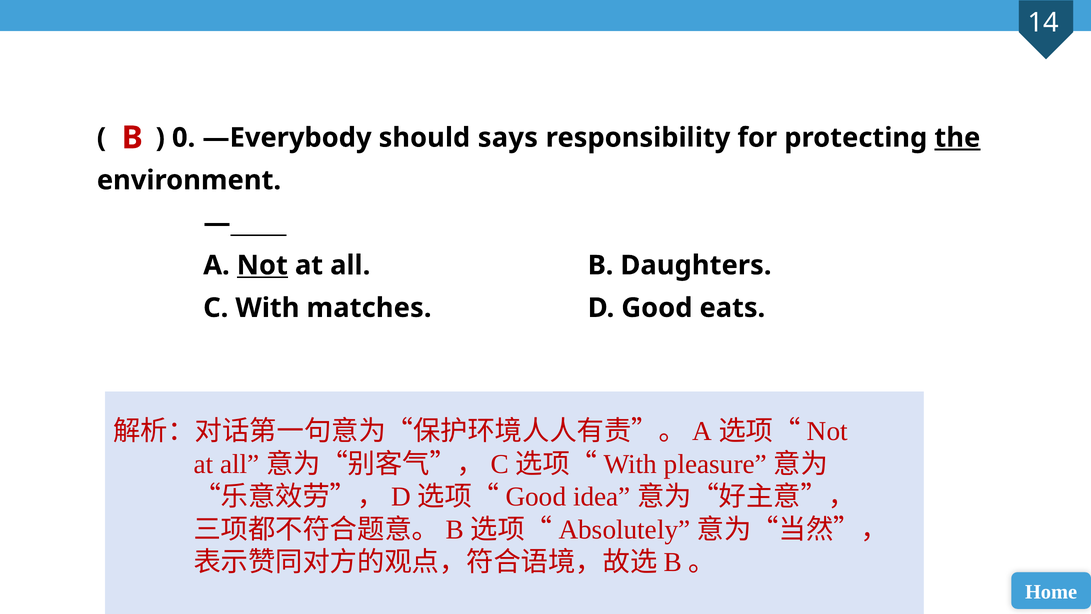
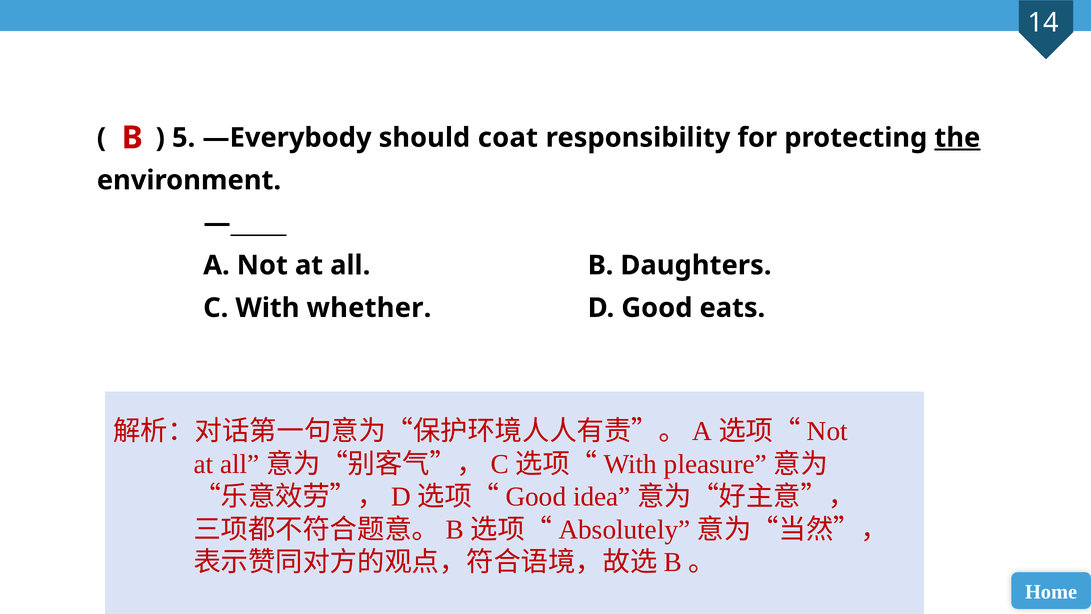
0: 0 -> 5
says: says -> coat
Not underline: present -> none
matches: matches -> whether
